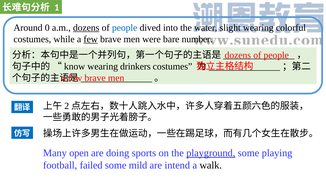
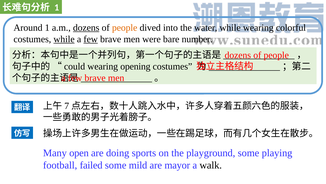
Around 0: 0 -> 1
people at (125, 28) colour: blue -> orange
water slight: slight -> while
while at (64, 39) underline: none -> present
know: know -> could
drinkers: drinkers -> opening
2: 2 -> 7
playground underline: present -> none
intend: intend -> mayor
